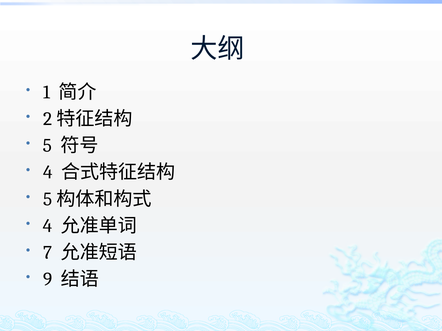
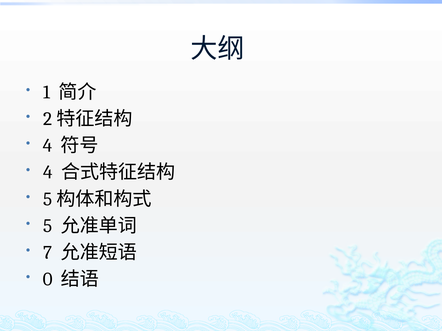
5 at (48, 146): 5 -> 4
4 at (48, 226): 4 -> 5
9: 9 -> 0
